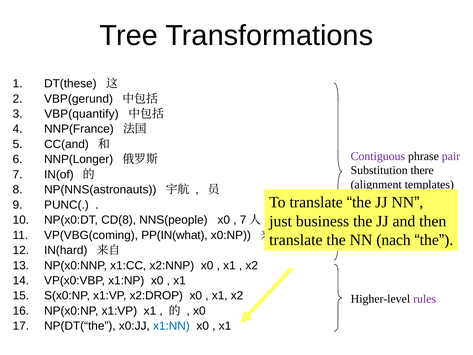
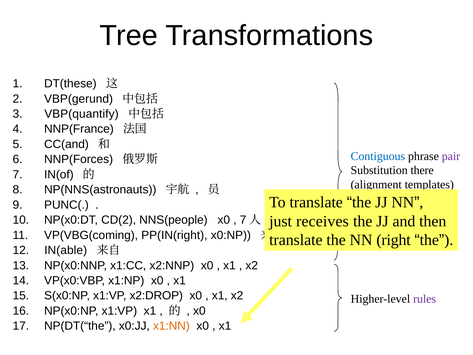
Contiguous colour: purple -> blue
NNP(Longer: NNP(Longer -> NNP(Forces
business: business -> receives
CD(8: CD(8 -> CD(2
PP(IN(what: PP(IN(what -> PP(IN(right
nach: nach -> right
IN(hard: IN(hard -> IN(able
x1:NN colour: blue -> orange
